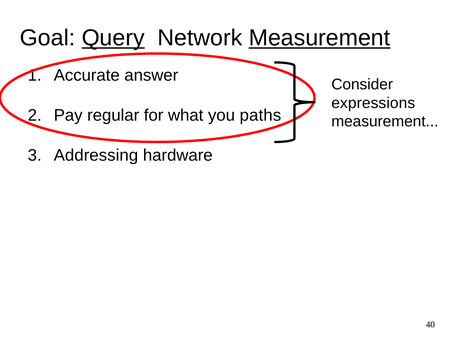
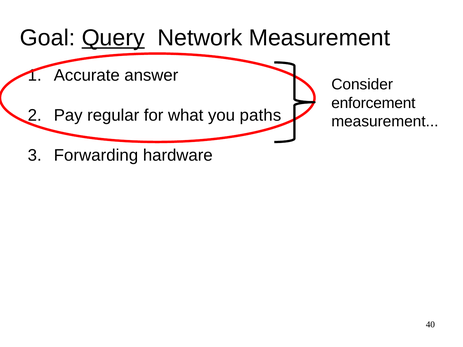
Measurement at (320, 38) underline: present -> none
expressions: expressions -> enforcement
Addressing: Addressing -> Forwarding
